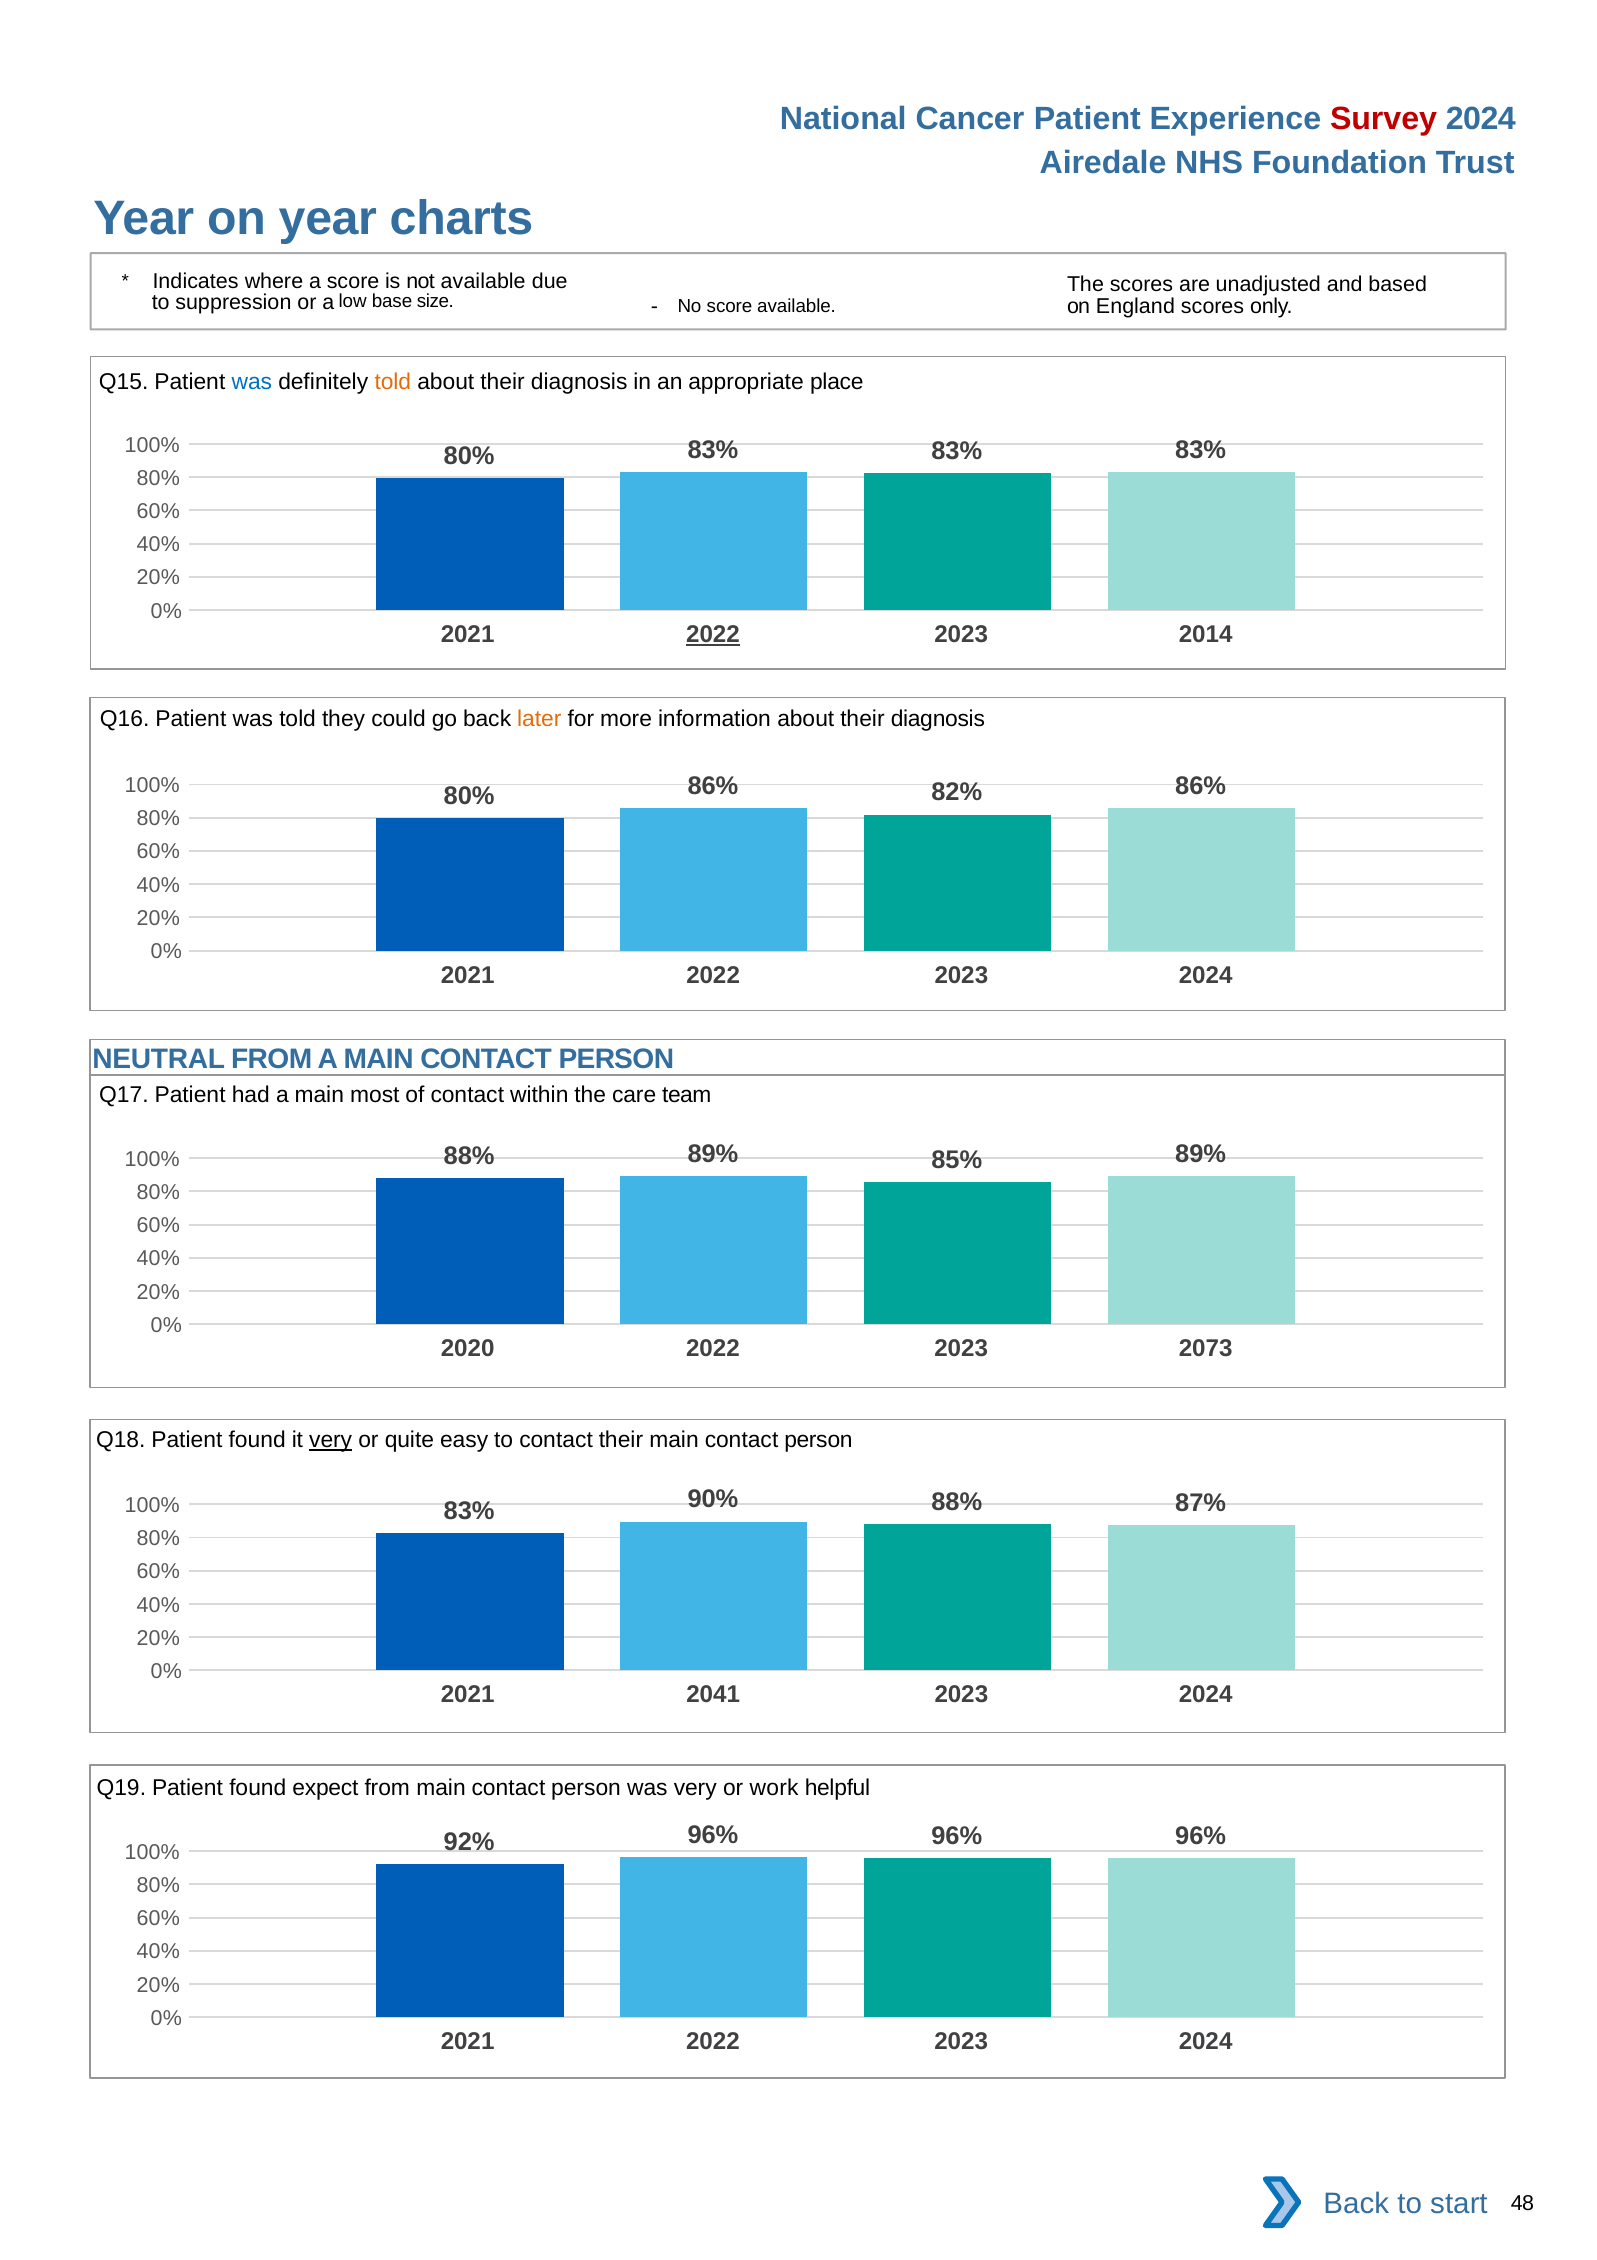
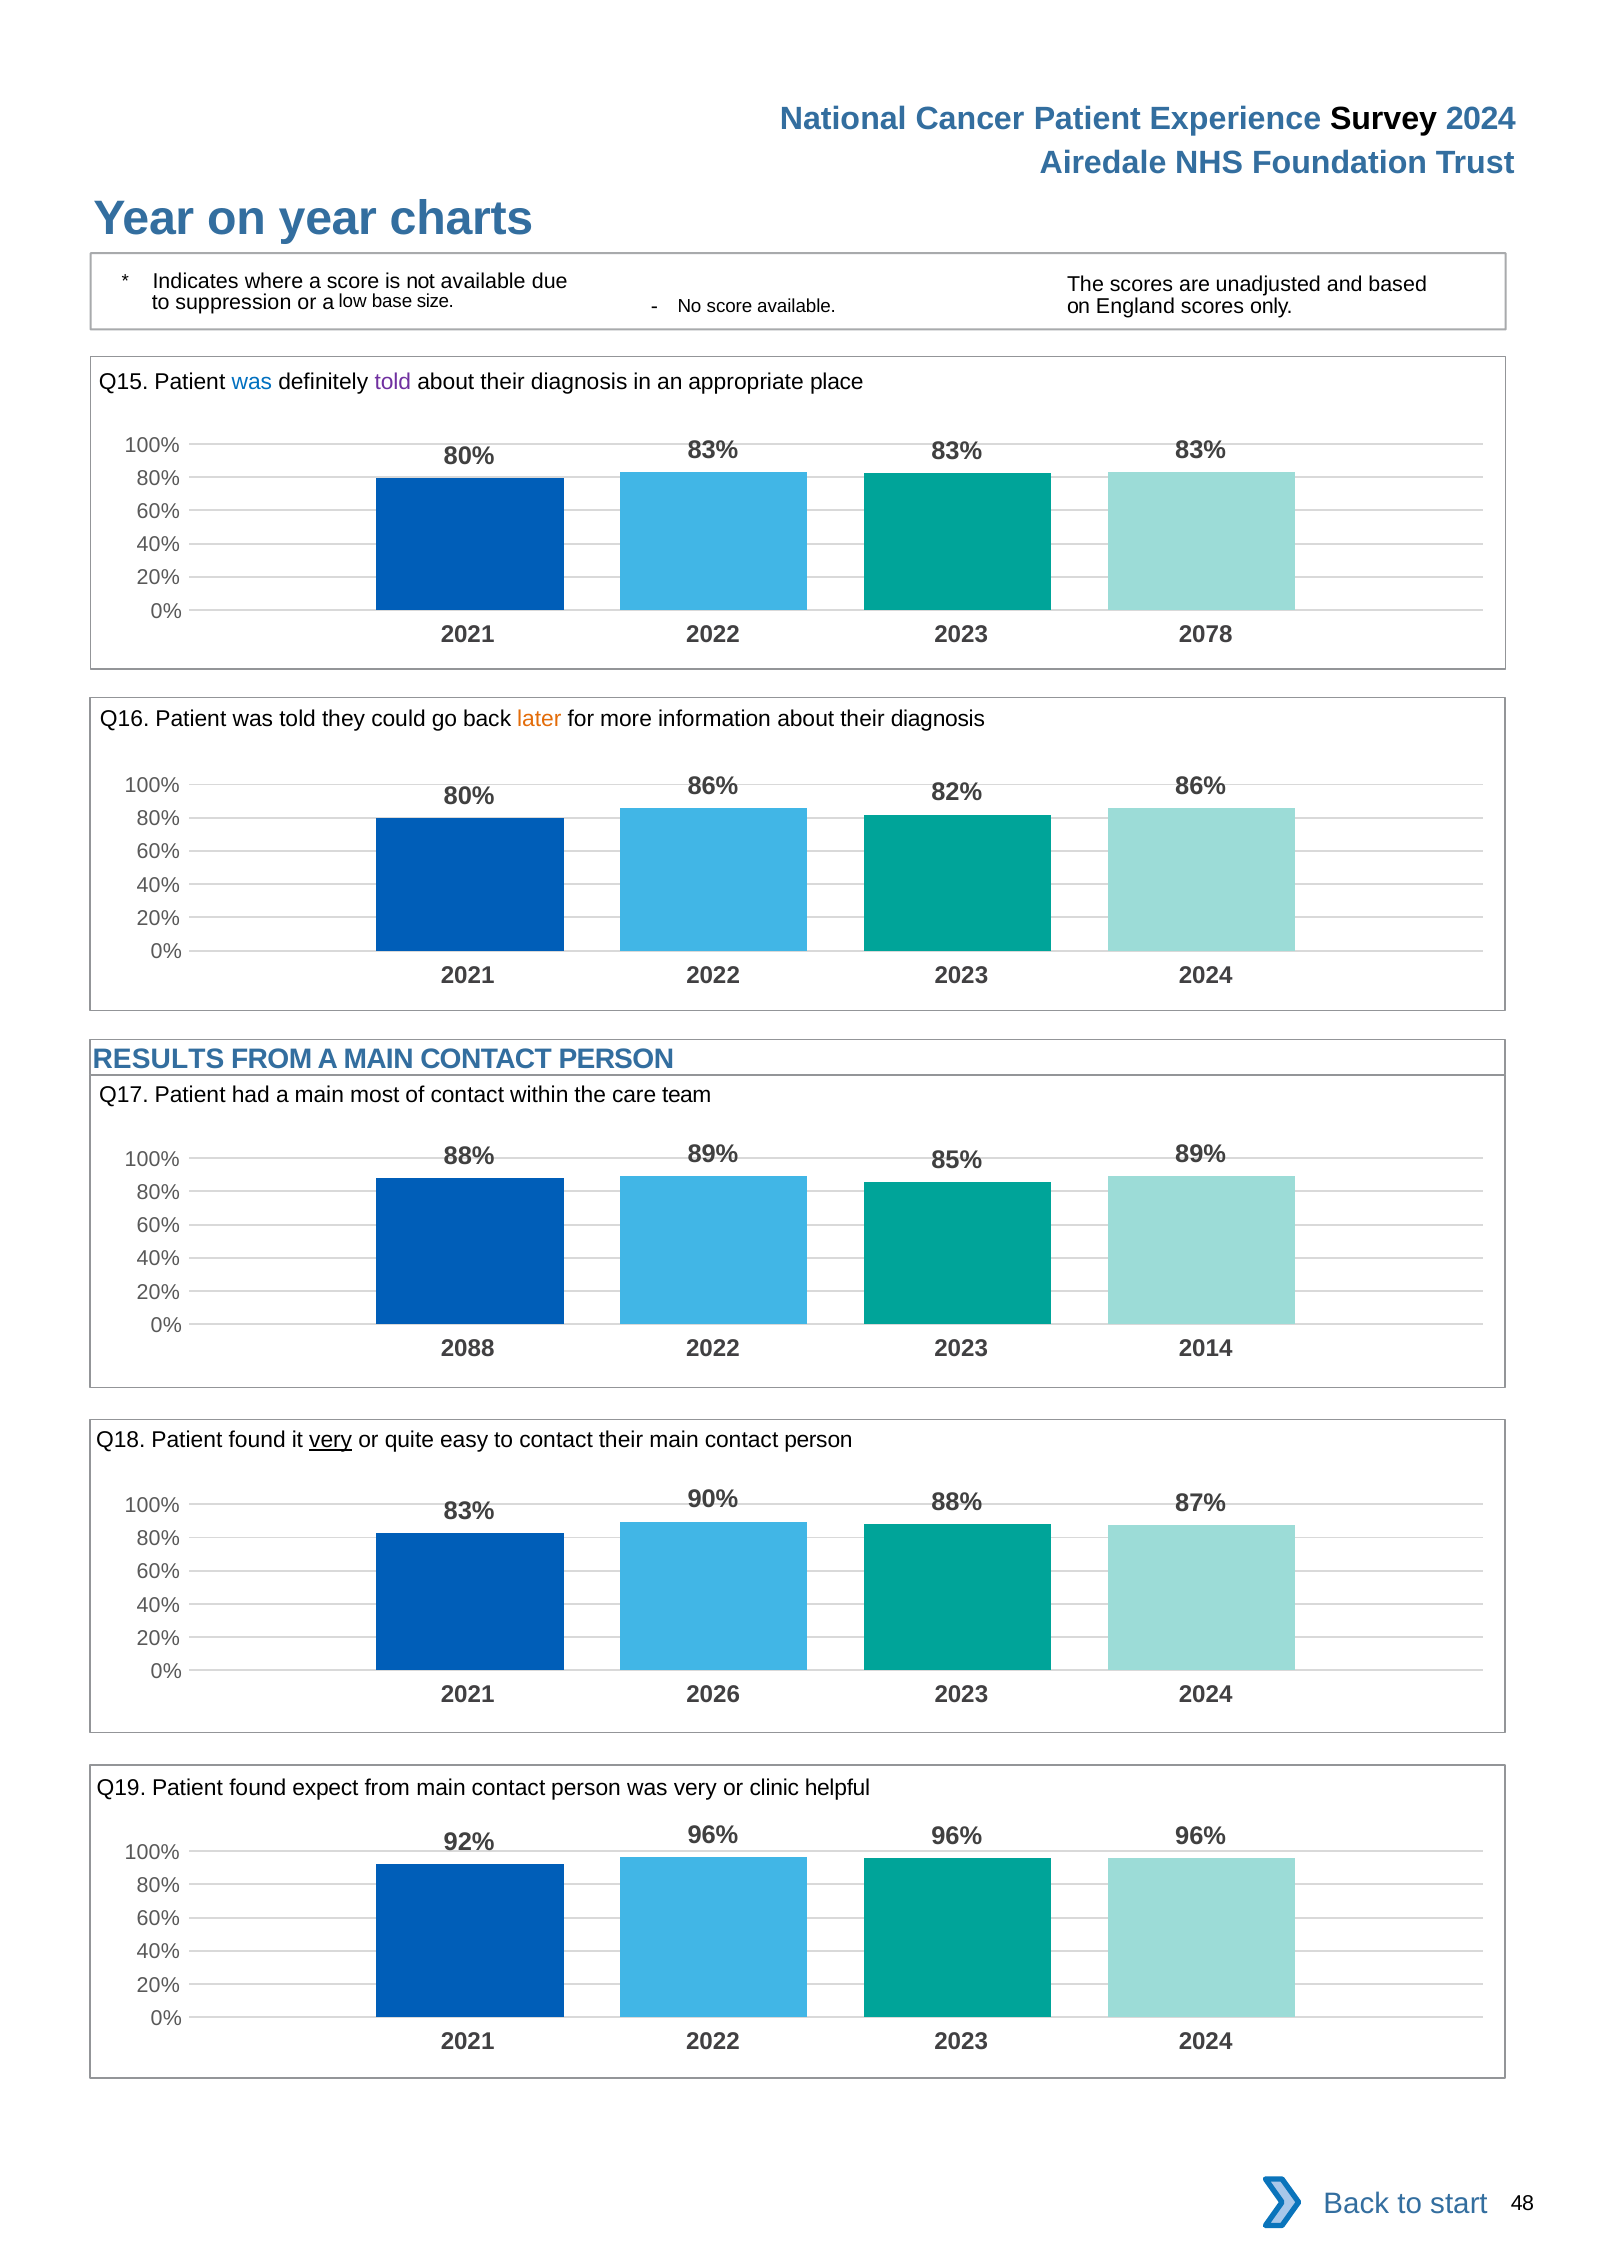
Survey colour: red -> black
told at (393, 382) colour: orange -> purple
2022 at (713, 635) underline: present -> none
2014: 2014 -> 2078
NEUTRAL: NEUTRAL -> RESULTS
2020: 2020 -> 2088
2073: 2073 -> 2014
2041: 2041 -> 2026
work: work -> clinic
